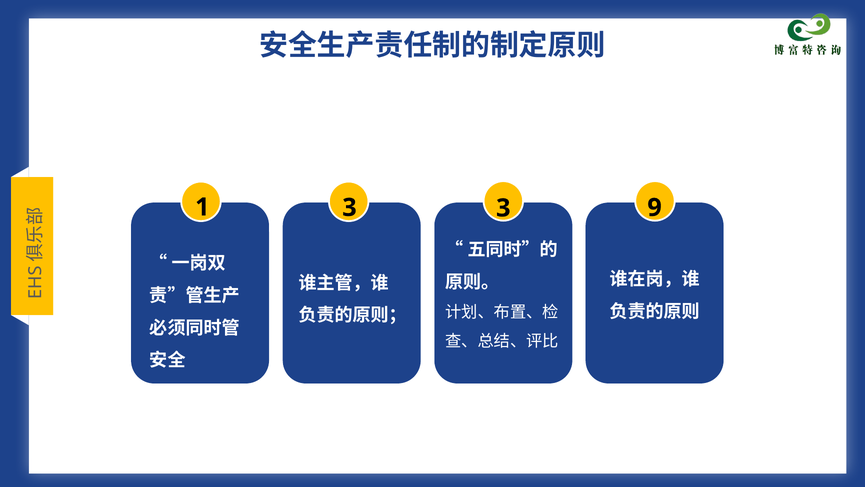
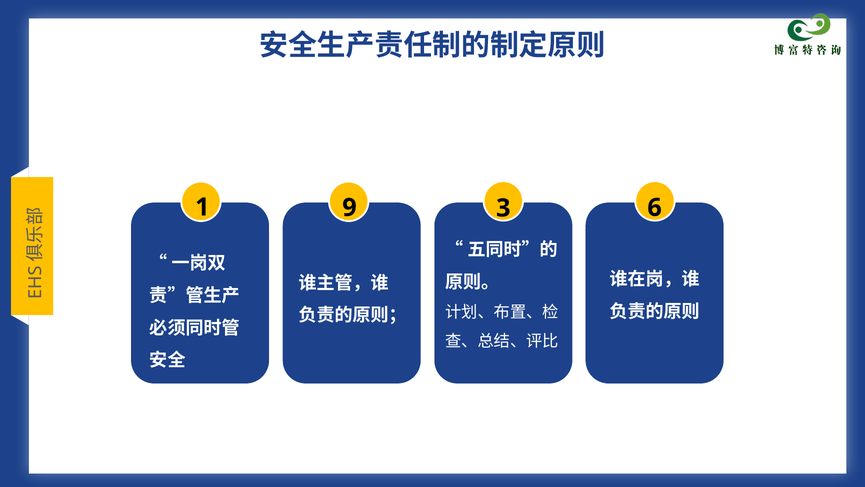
1 3: 3 -> 9
9: 9 -> 6
